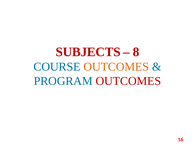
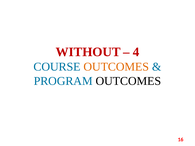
SUBJECTS: SUBJECTS -> WITHOUT
8: 8 -> 4
OUTCOMES at (128, 81) colour: red -> black
